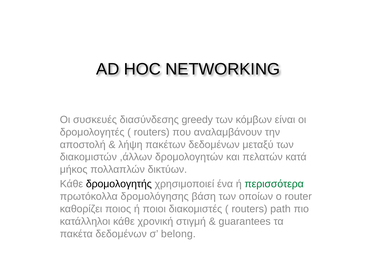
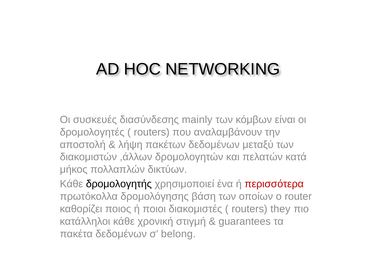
greedy: greedy -> mainly
περισσότερα colour: green -> red
path: path -> they
